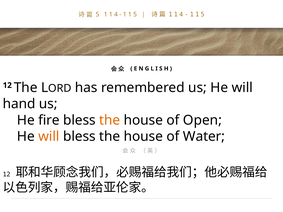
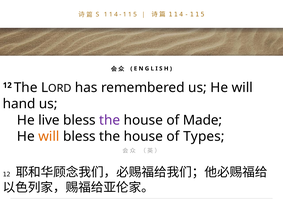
fire: fire -> live
the at (110, 120) colour: orange -> purple
Open: Open -> Made
Water: Water -> Types
